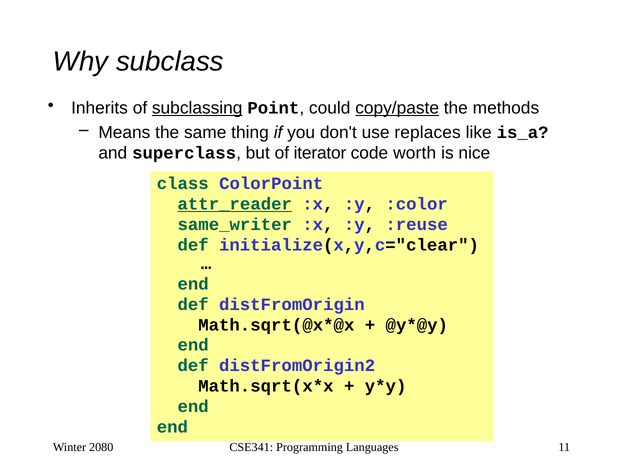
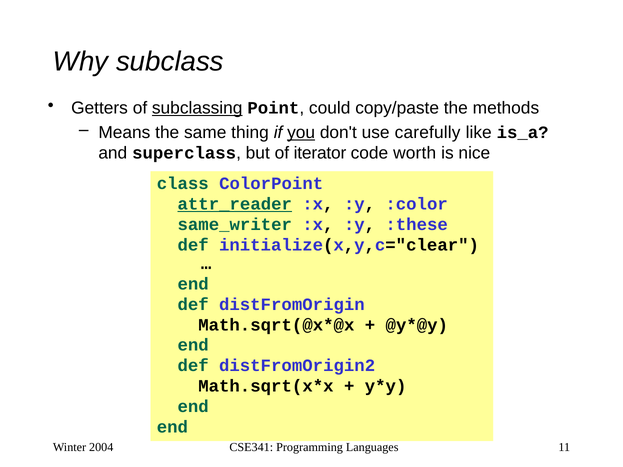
Inherits: Inherits -> Getters
copy/paste underline: present -> none
you underline: none -> present
replaces: replaces -> carefully
:reuse: :reuse -> :these
2080: 2080 -> 2004
